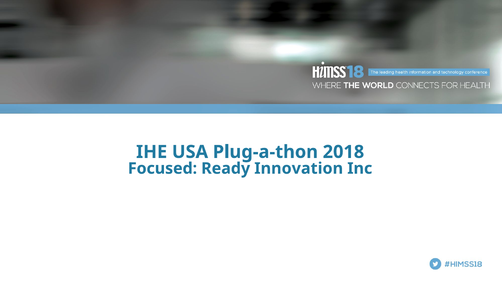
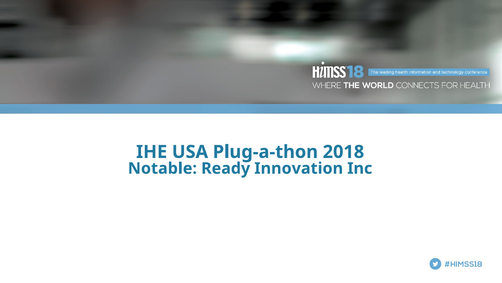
Focused: Focused -> Notable
